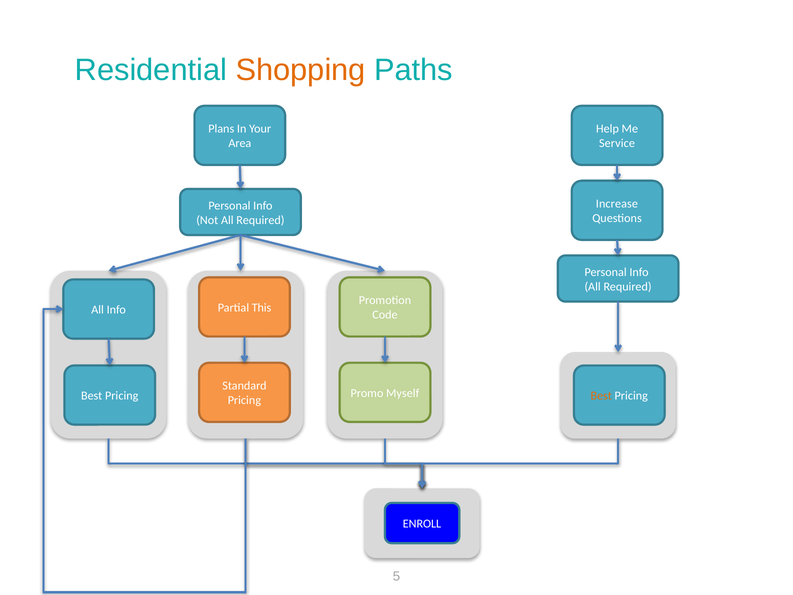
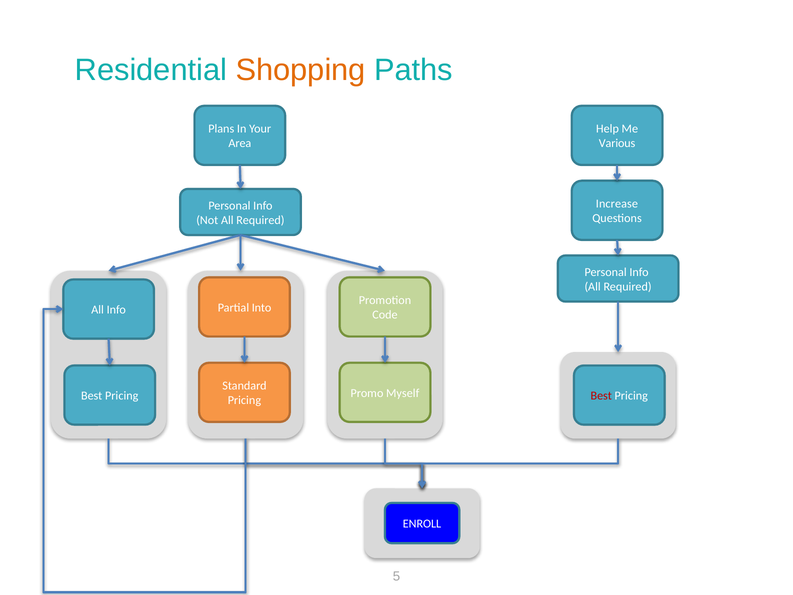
Service: Service -> Various
This: This -> Into
Best at (601, 396) colour: orange -> red
